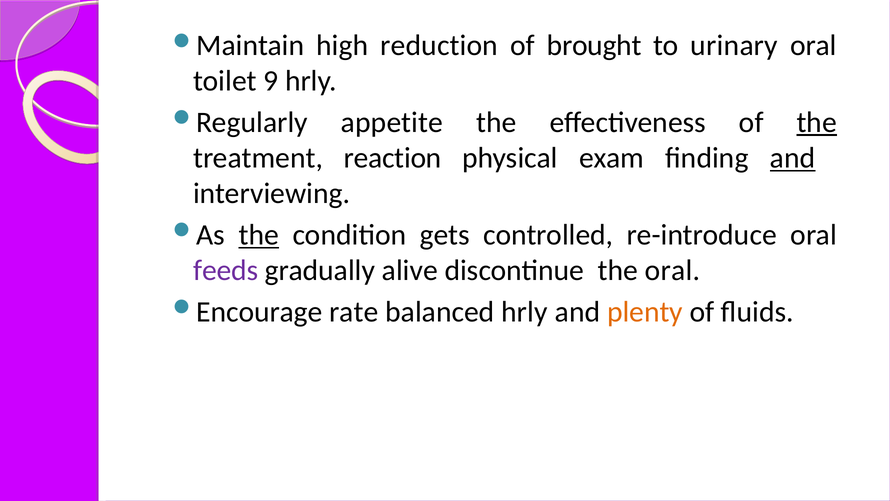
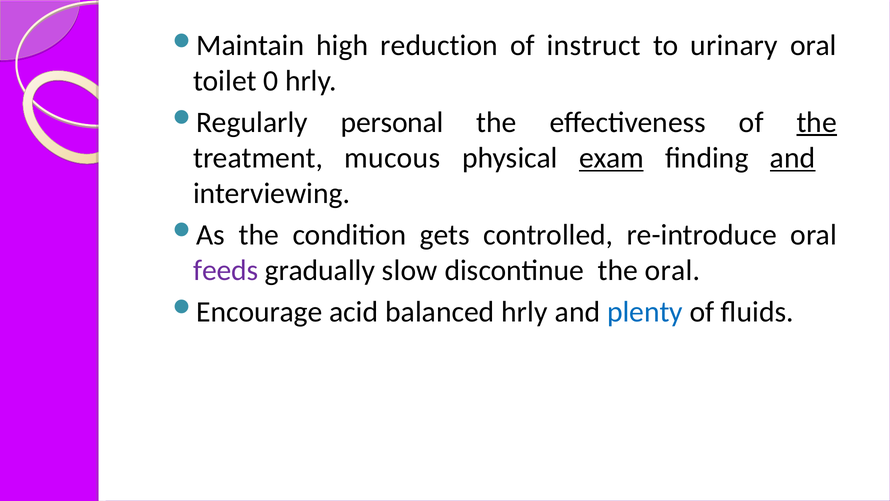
brought: brought -> instruct
9: 9 -> 0
appetite: appetite -> personal
reaction: reaction -> mucous
exam underline: none -> present
the at (259, 235) underline: present -> none
alive: alive -> slow
rate: rate -> acid
plenty colour: orange -> blue
